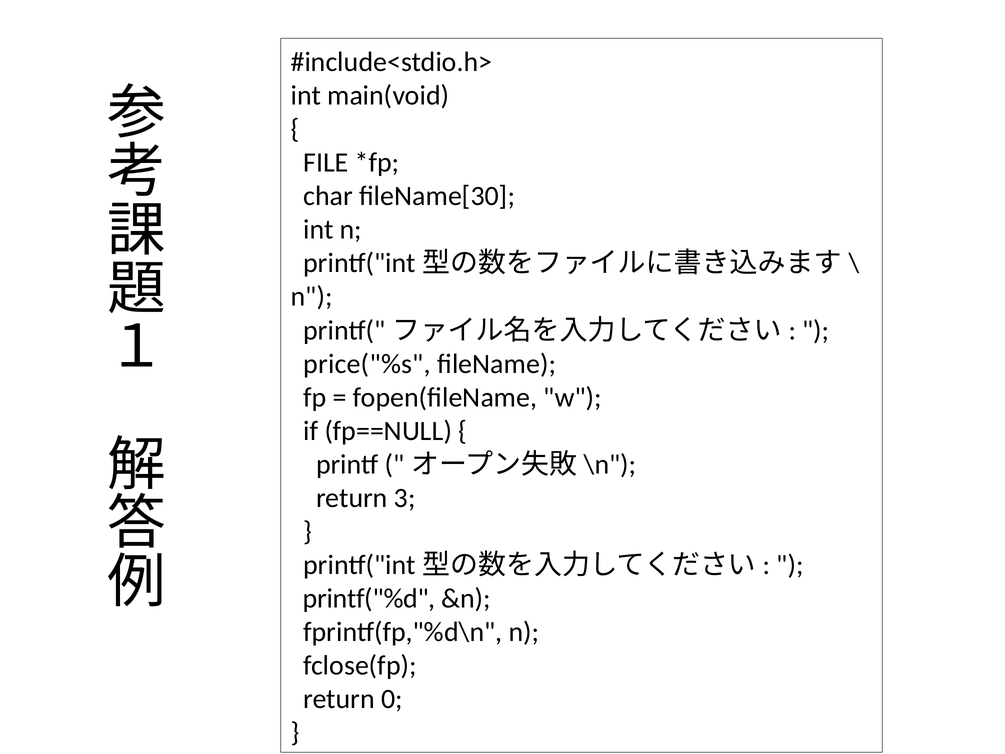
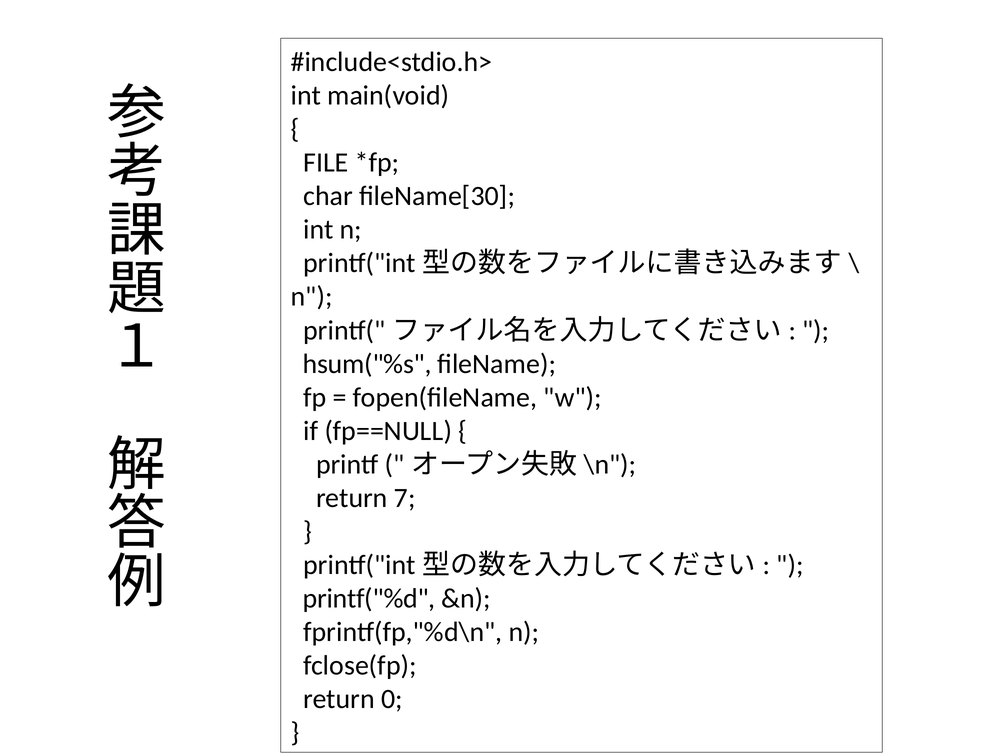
price("%s: price("%s -> hsum("%s
3: 3 -> 7
